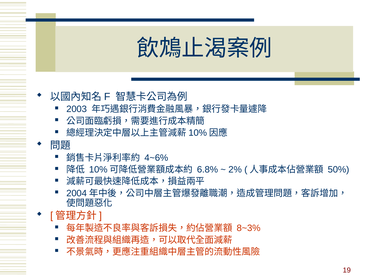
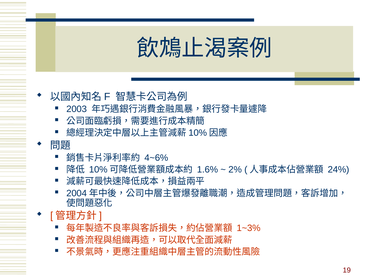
6.8%: 6.8% -> 1.6%
50%: 50% -> 24%
8~3%: 8~3% -> 1~3%
